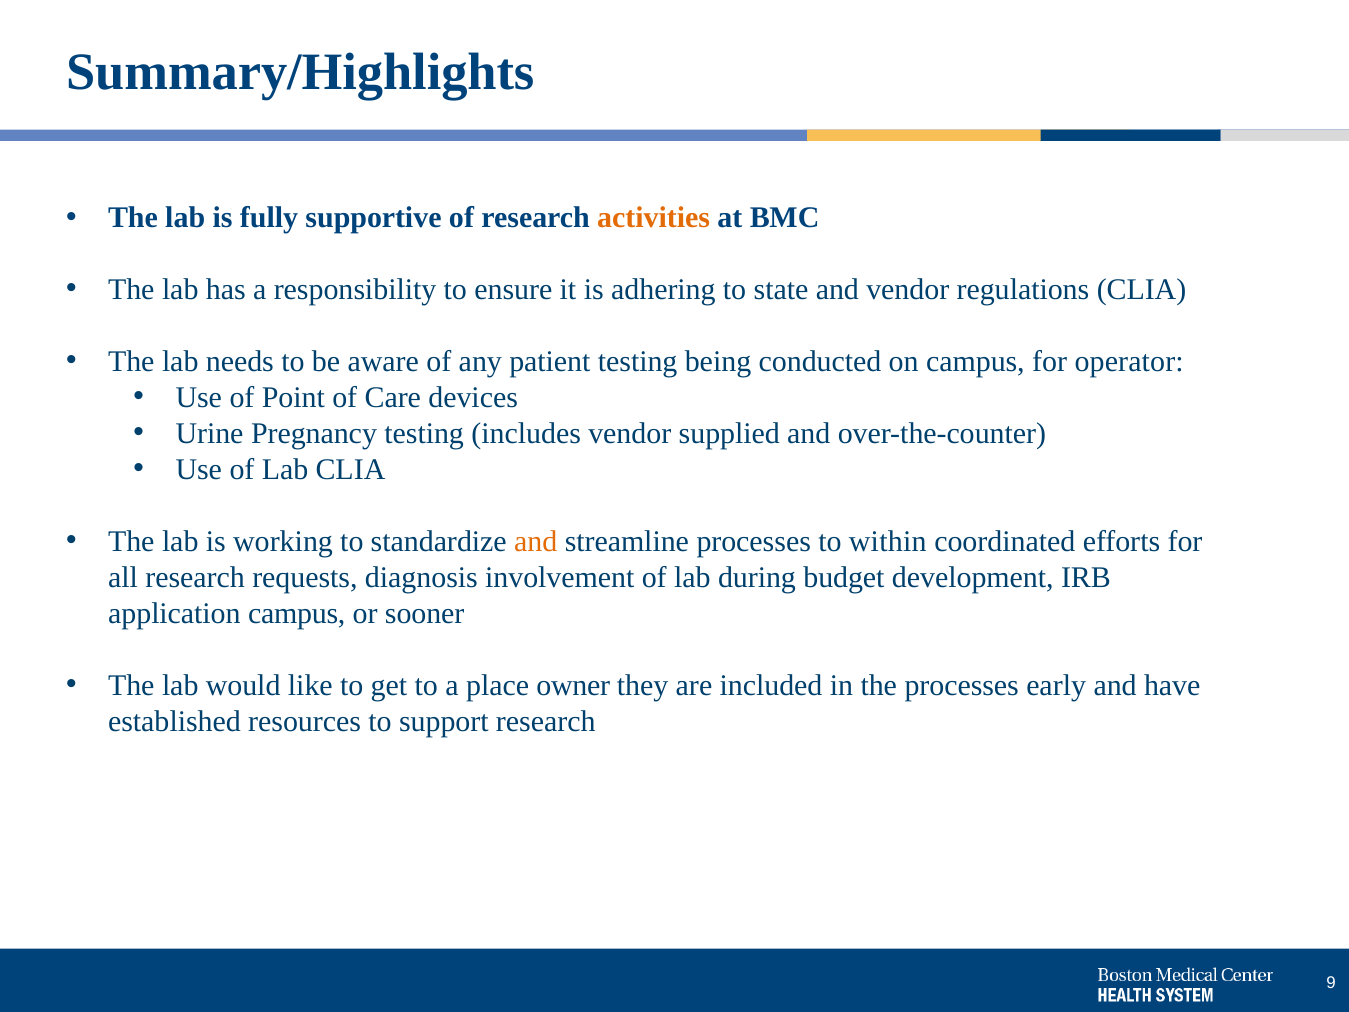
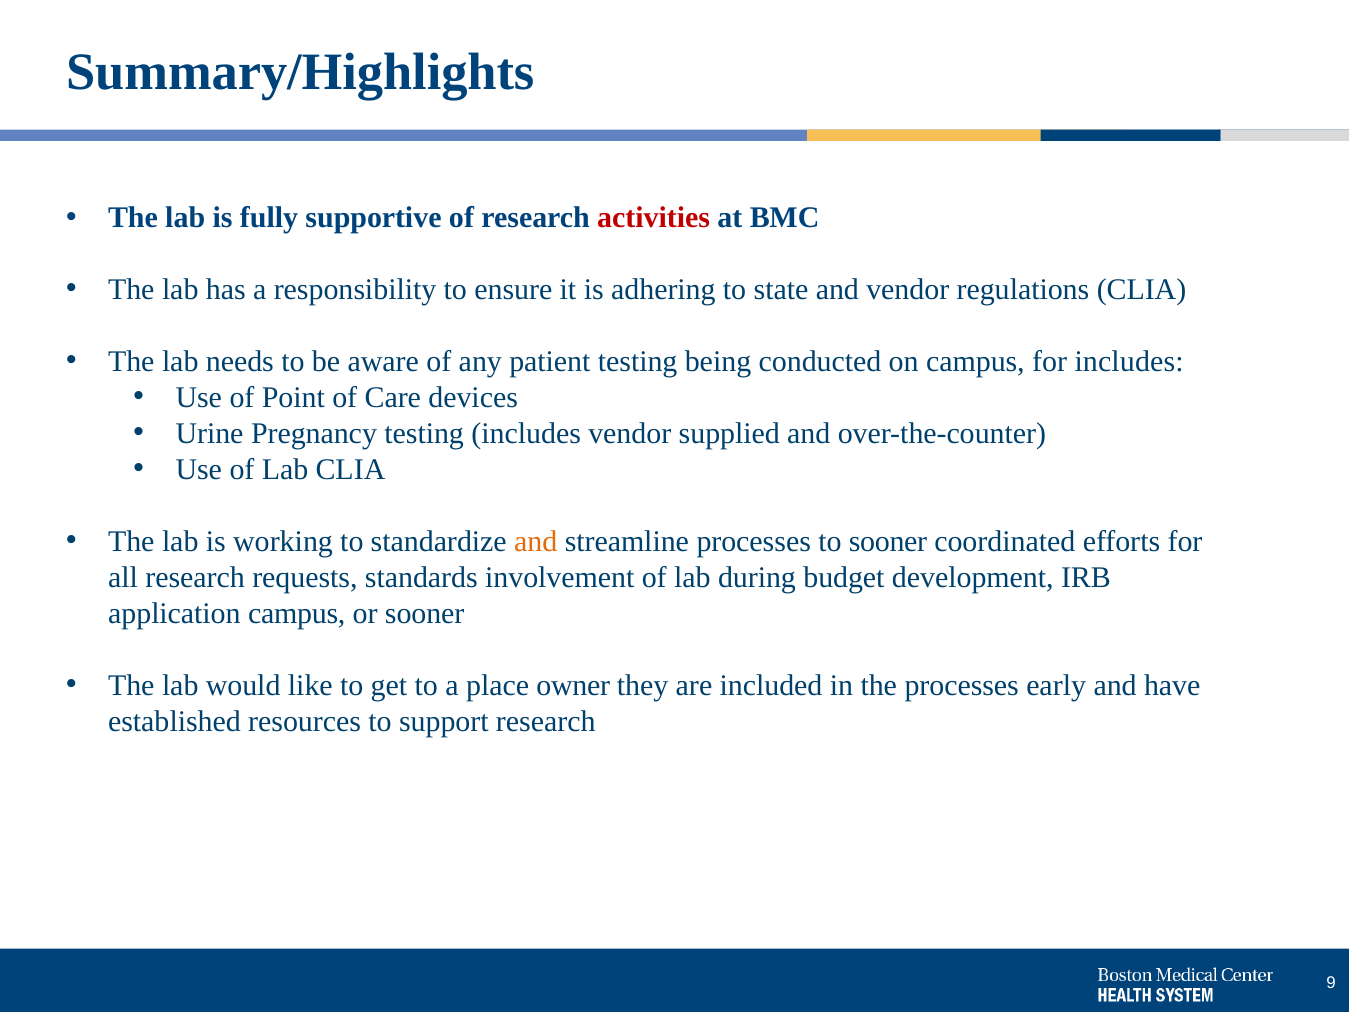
activities colour: orange -> red
for operator: operator -> includes
to within: within -> sooner
diagnosis: diagnosis -> standards
